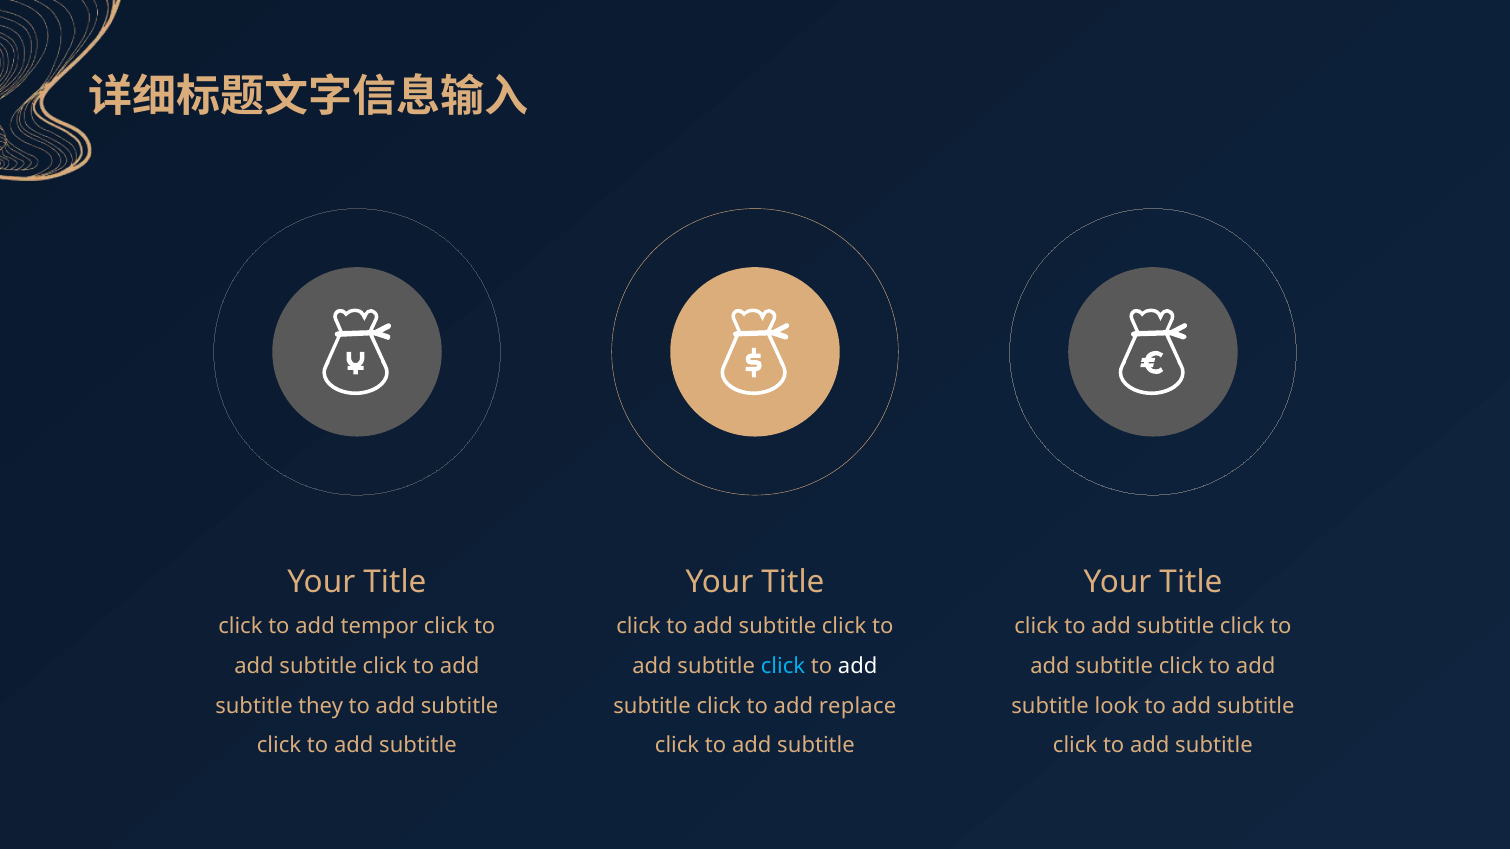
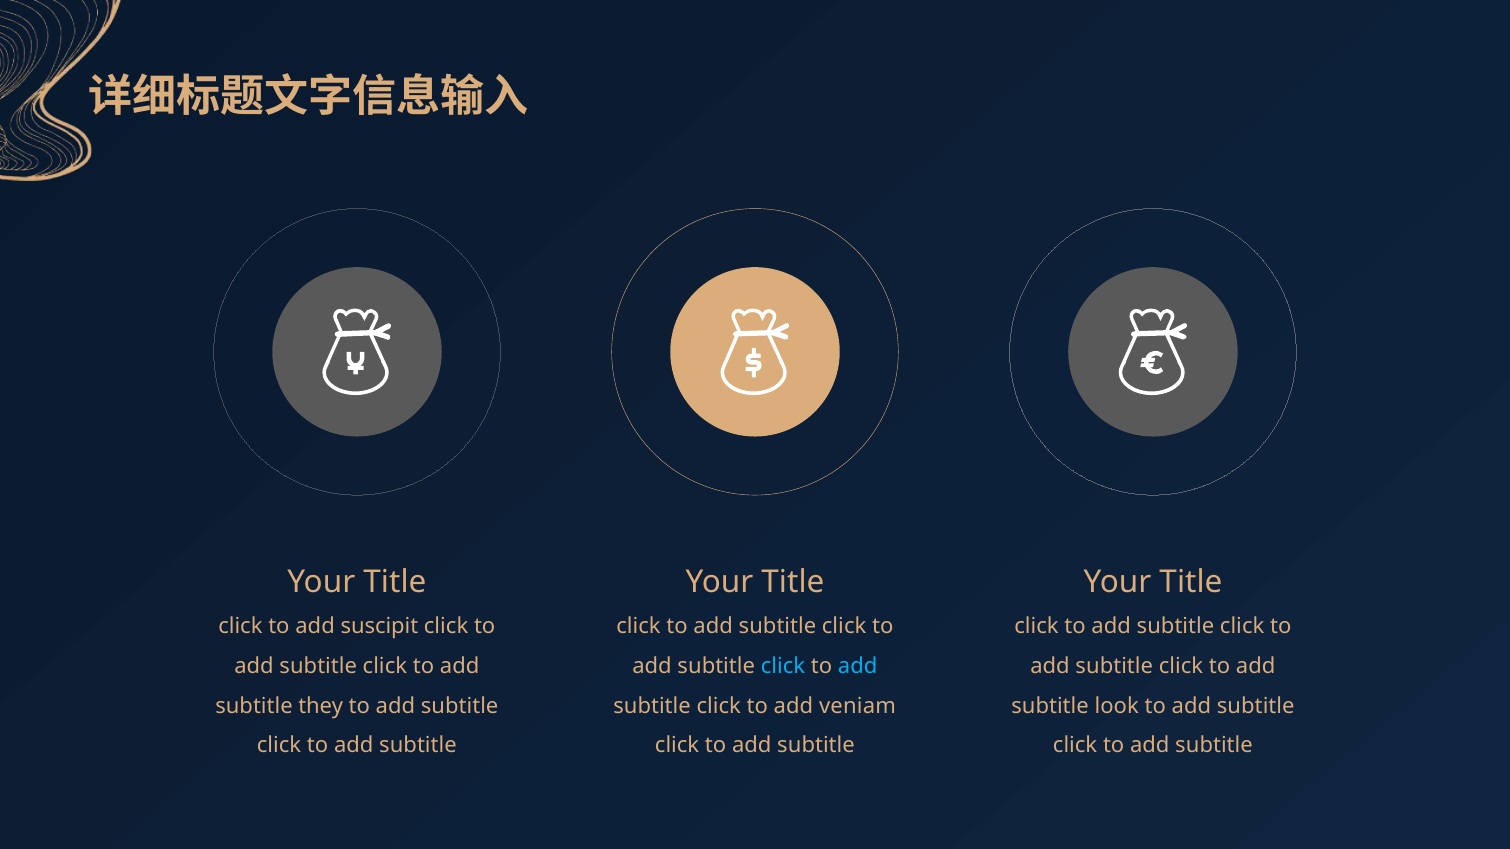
tempor: tempor -> suscipit
add at (858, 667) colour: white -> light blue
replace: replace -> veniam
